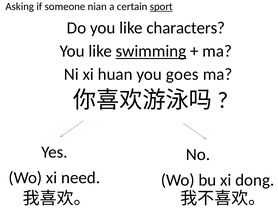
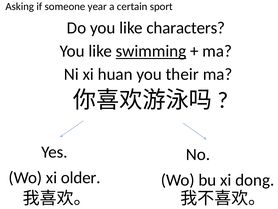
nian: nian -> year
sport underline: present -> none
goes: goes -> their
need: need -> older
